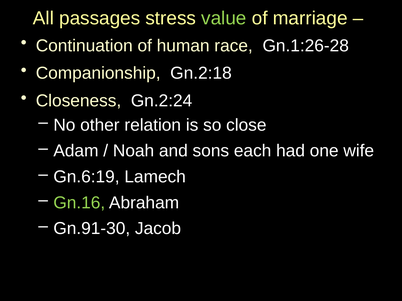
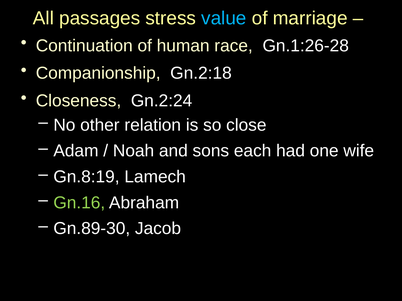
value colour: light green -> light blue
Gn.6:19: Gn.6:19 -> Gn.8:19
Gn.91-30: Gn.91-30 -> Gn.89-30
